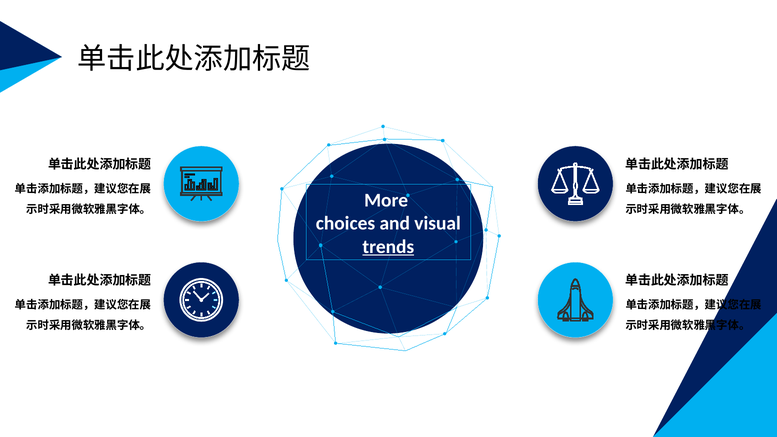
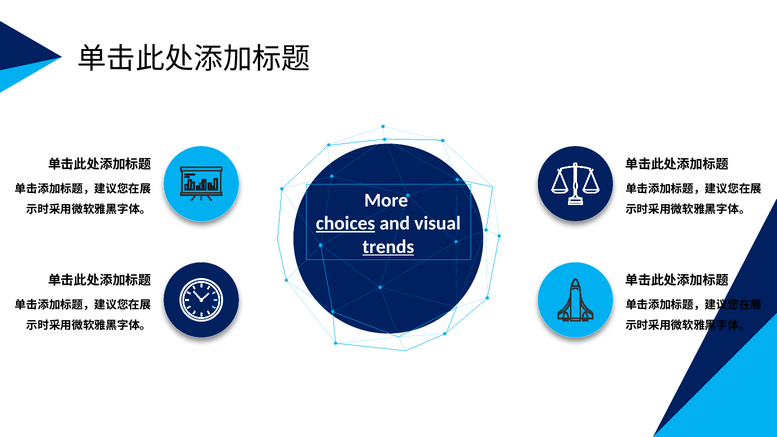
choices underline: none -> present
